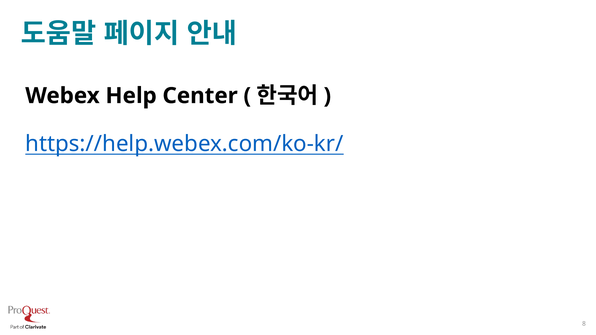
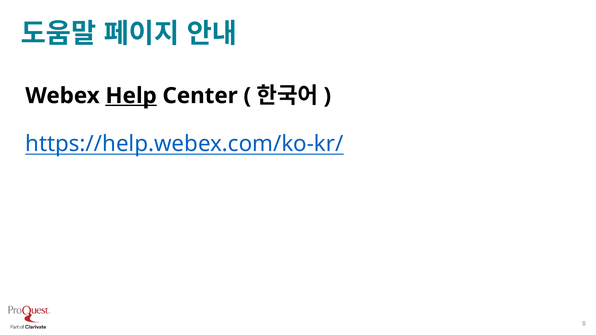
Help underline: none -> present
